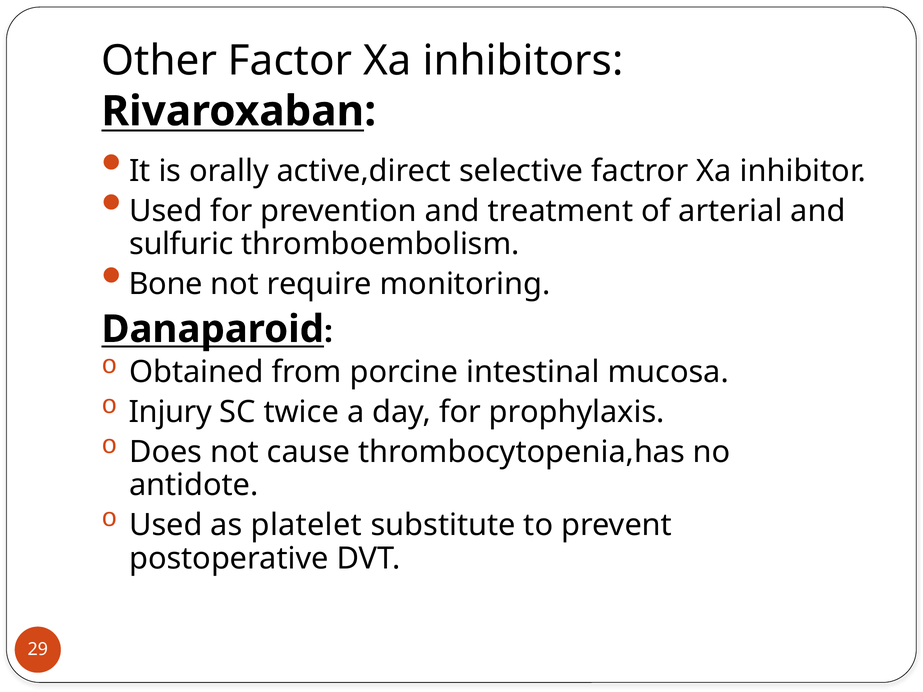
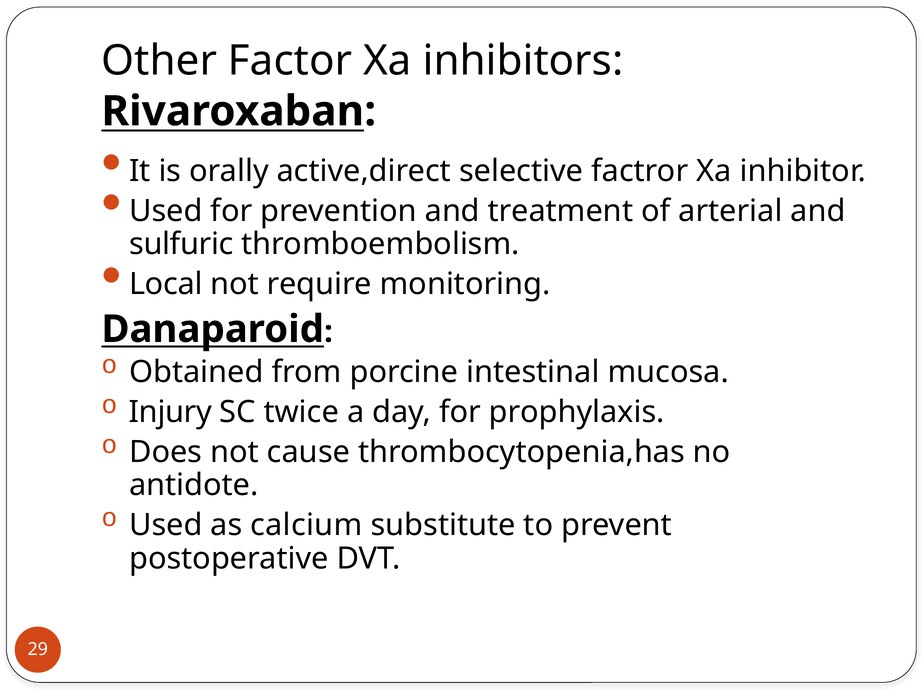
Bone: Bone -> Local
platelet: platelet -> calcium
